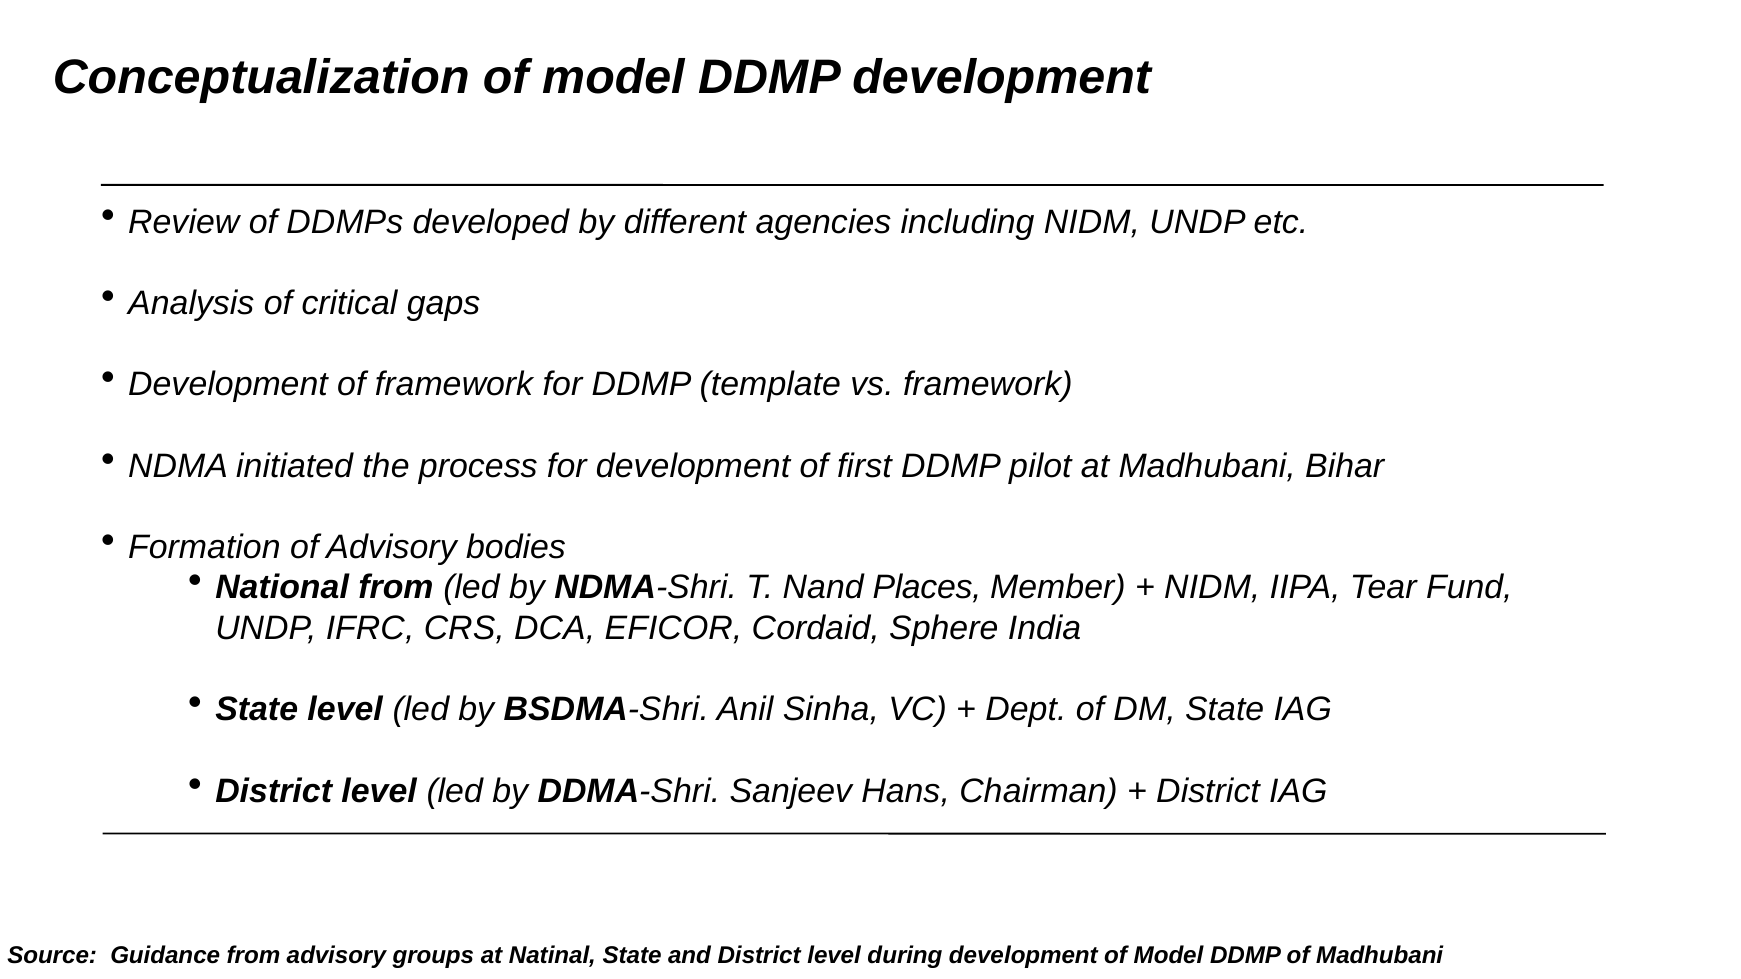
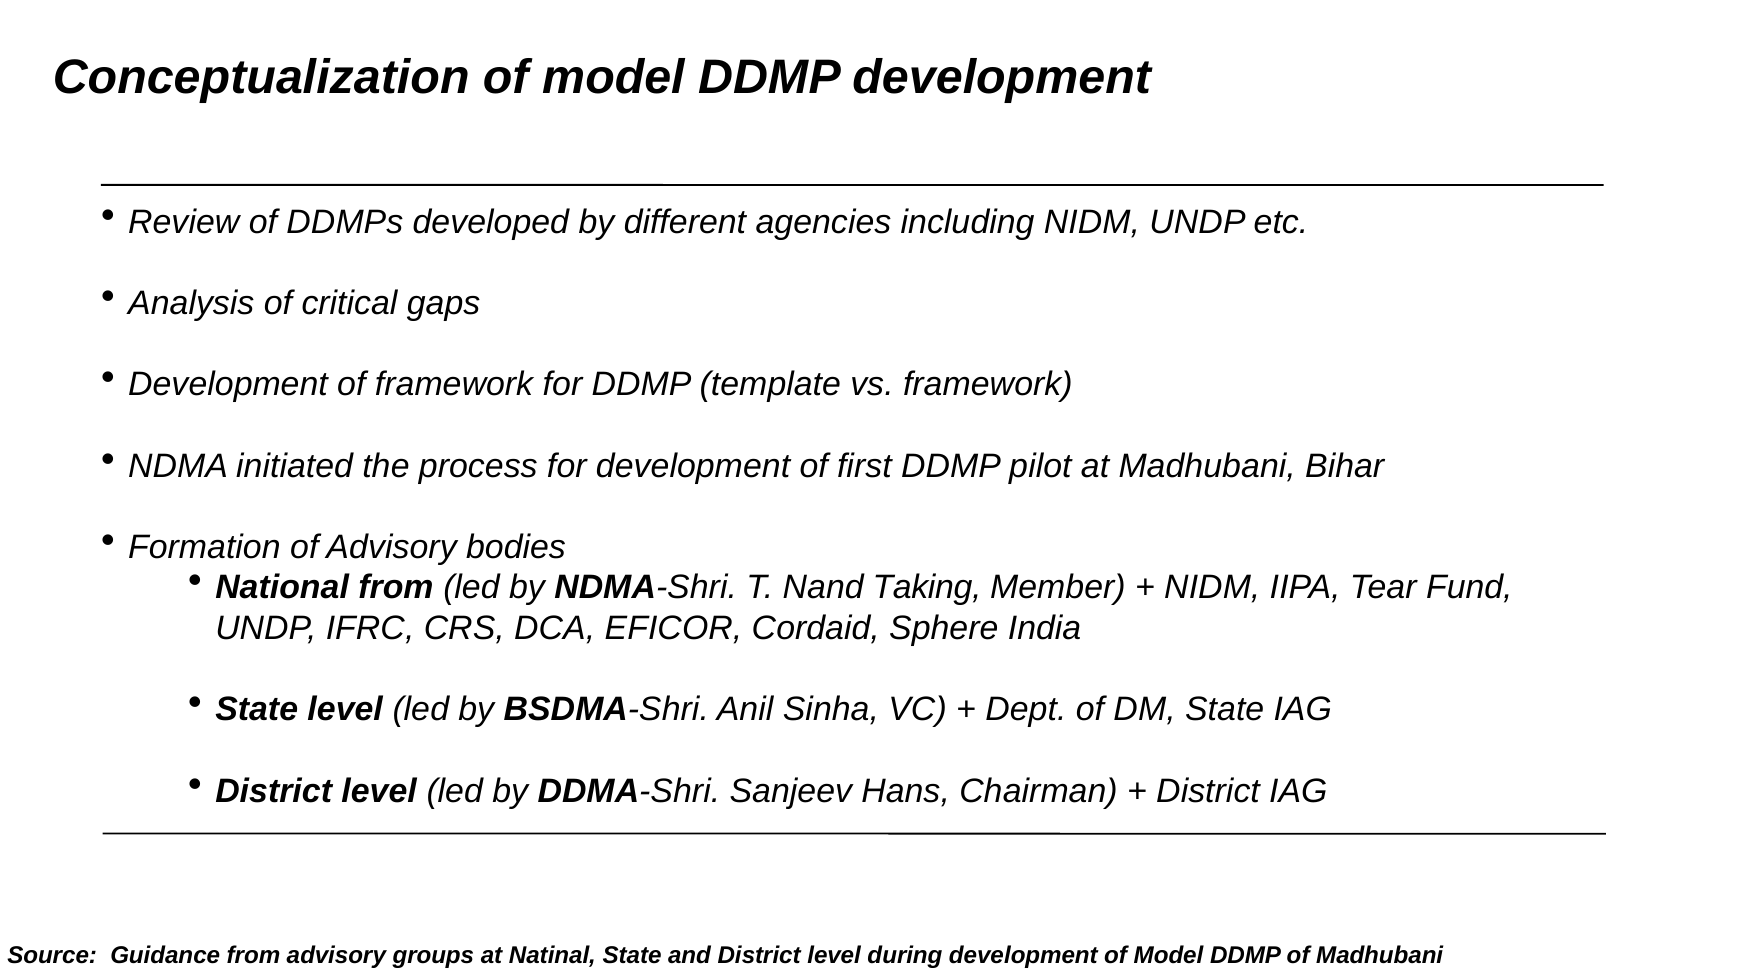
Places: Places -> Taking
